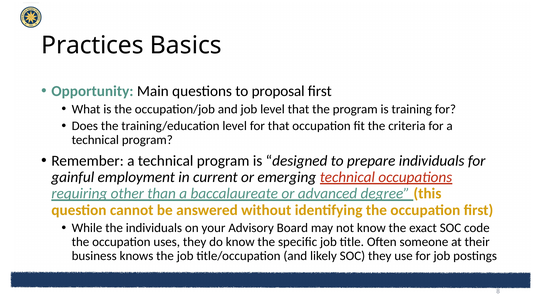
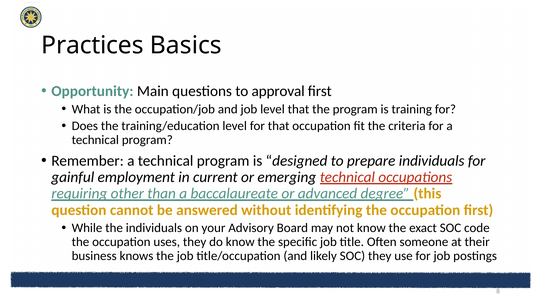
proposal: proposal -> approval
